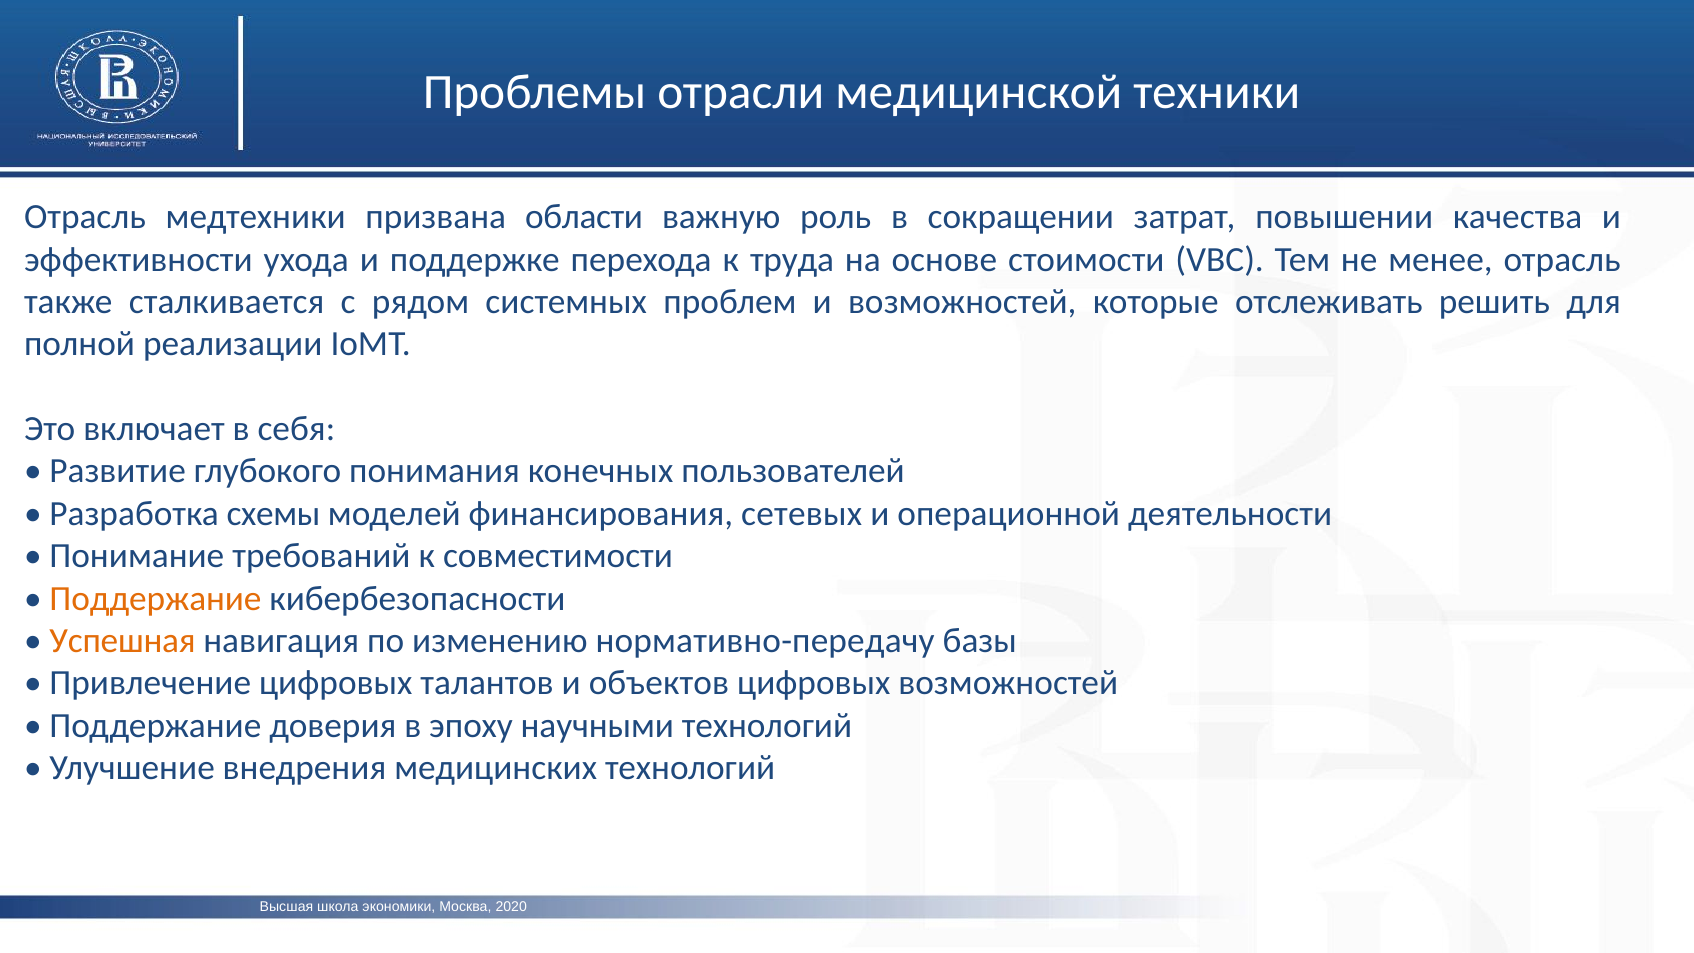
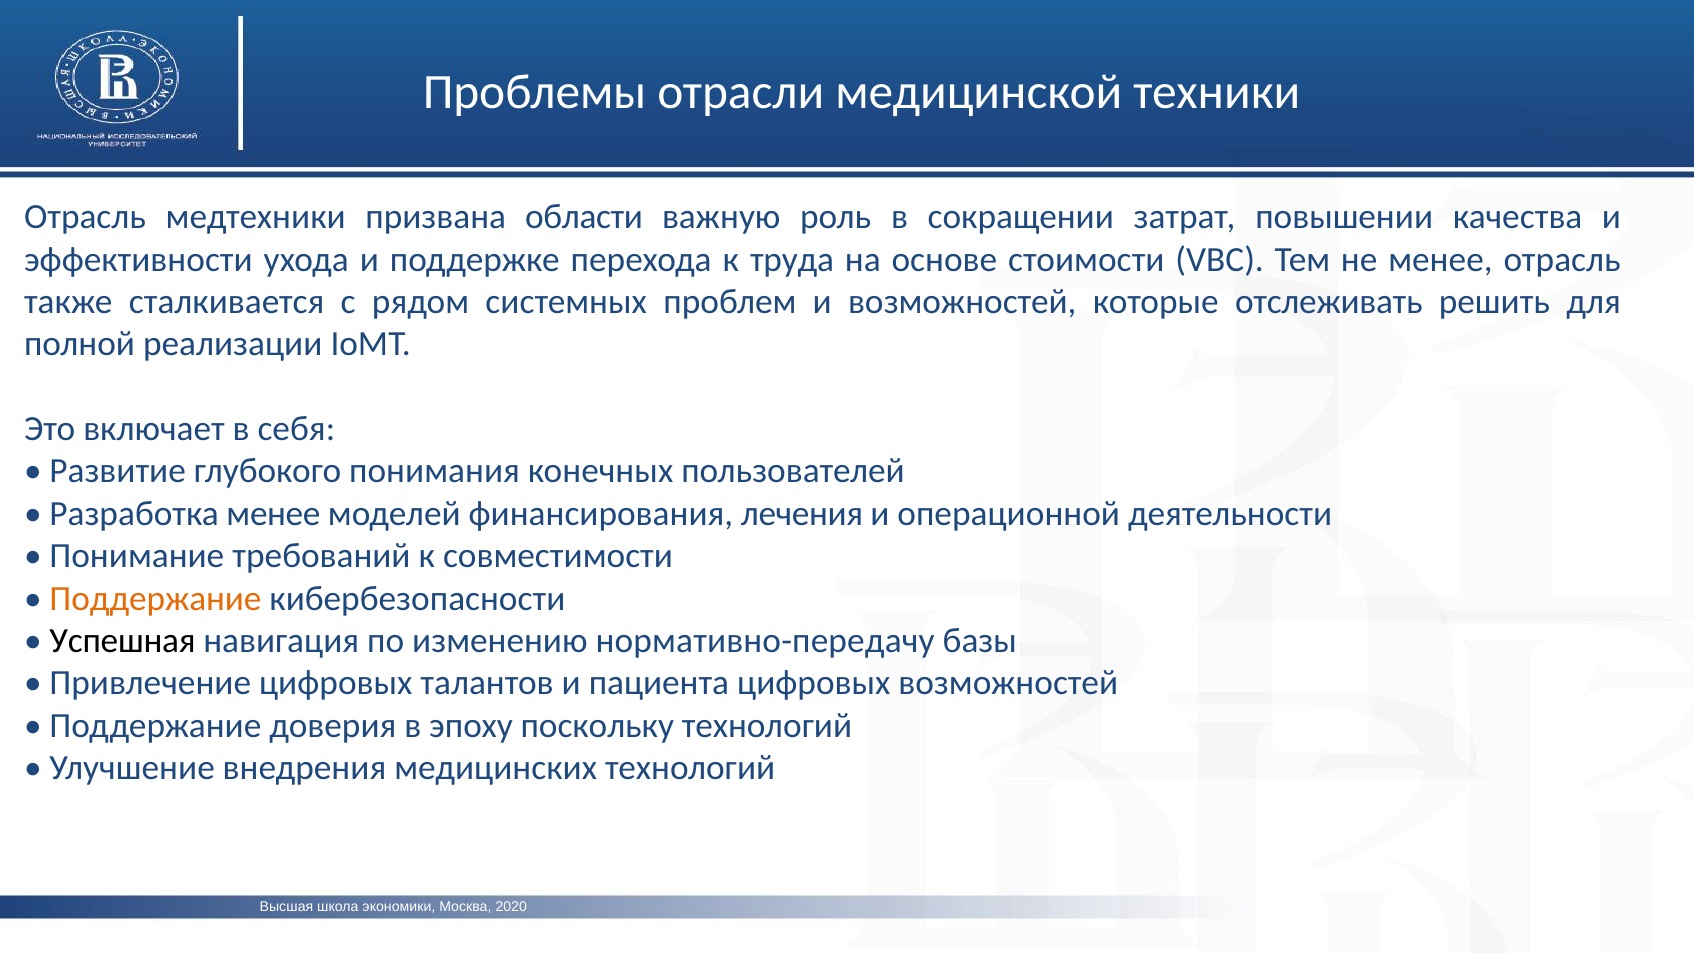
Разработка схемы: схемы -> менее
сетевых: сетевых -> лечения
Успешная colour: orange -> black
объектов: объектов -> пациента
научными: научными -> поскольку
